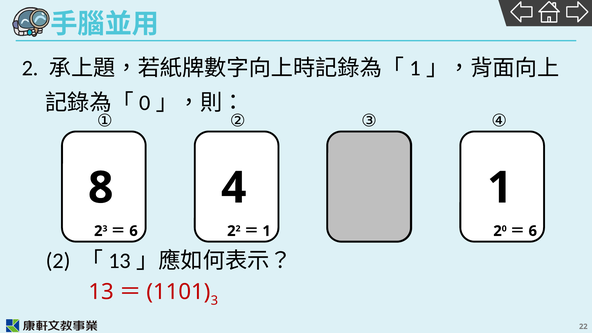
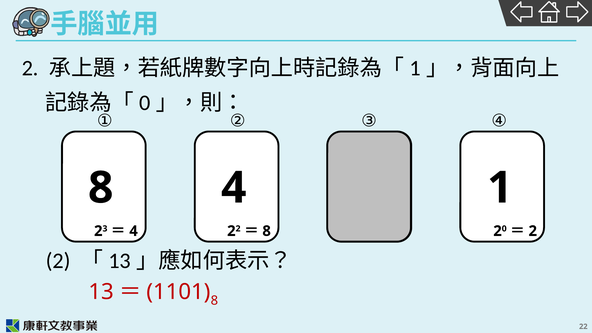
6 at (134, 231): 6 -> 4
1 at (267, 231): 1 -> 8
6 at (533, 231): 6 -> 2
3 at (214, 301): 3 -> 8
